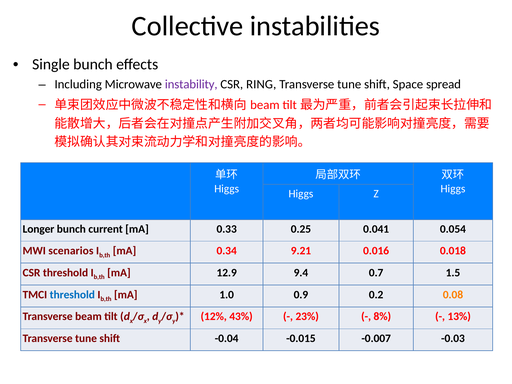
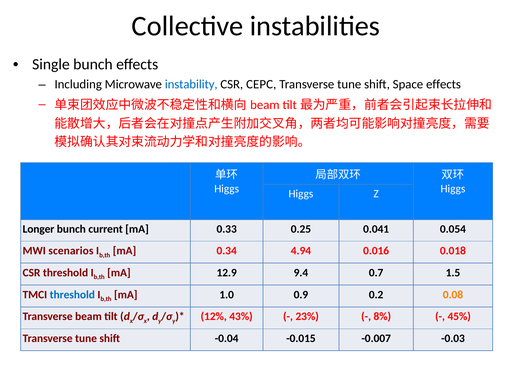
instability colour: purple -> blue
RING: RING -> CEPC
Space spread: spread -> effects
9.21: 9.21 -> 4.94
13%: 13% -> 45%
